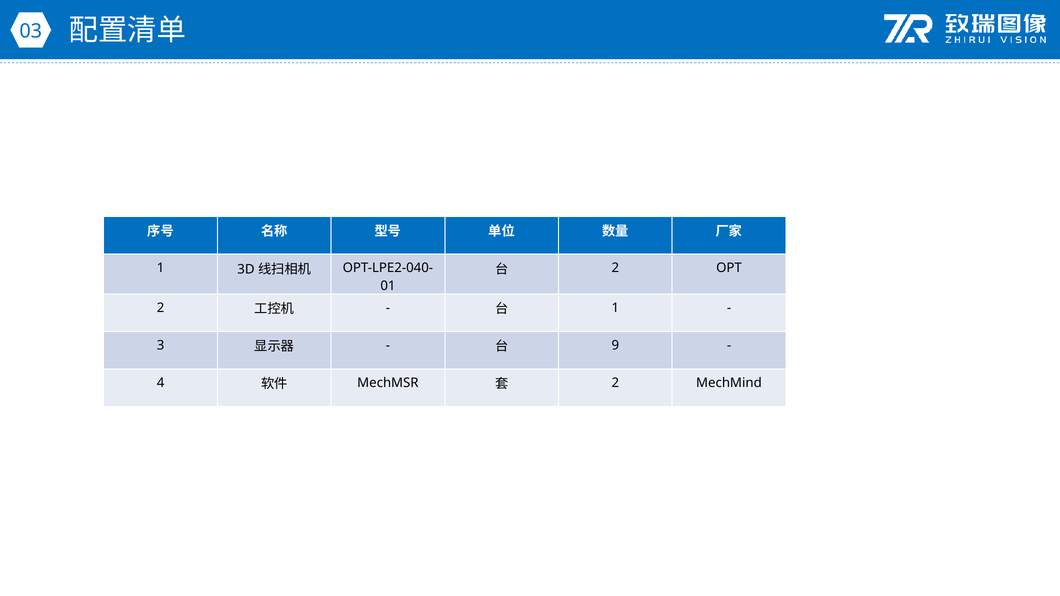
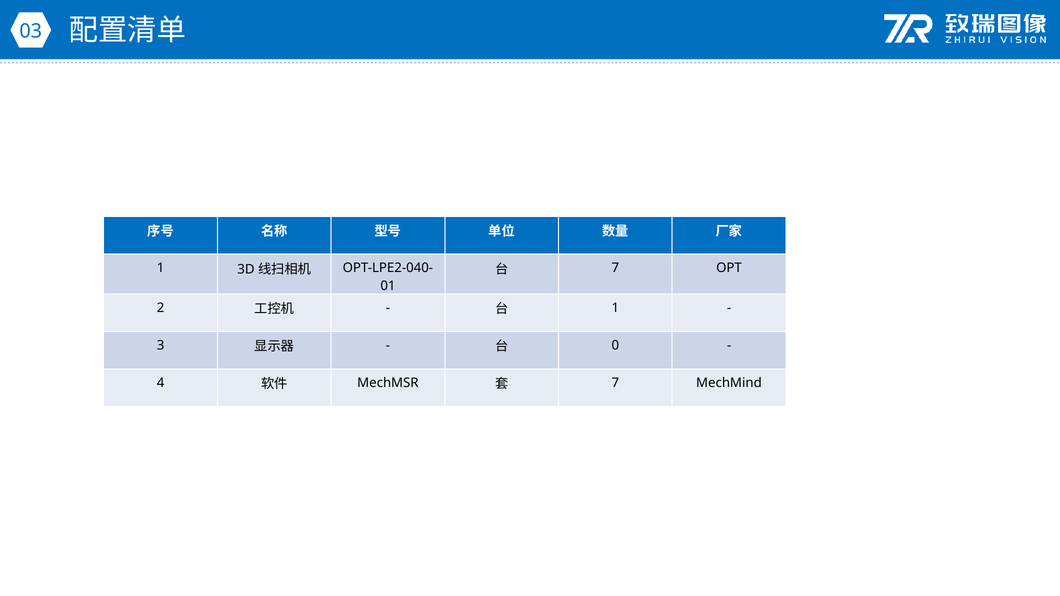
2 at (615, 268): 2 -> 7
9: 9 -> 0
2 at (615, 383): 2 -> 7
